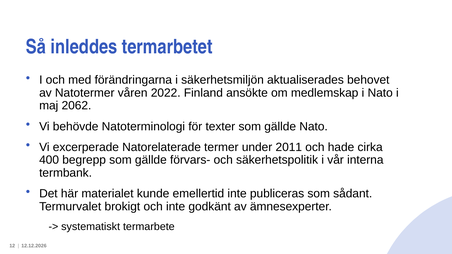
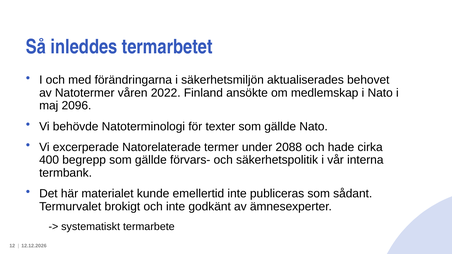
2062: 2062 -> 2096
2011: 2011 -> 2088
